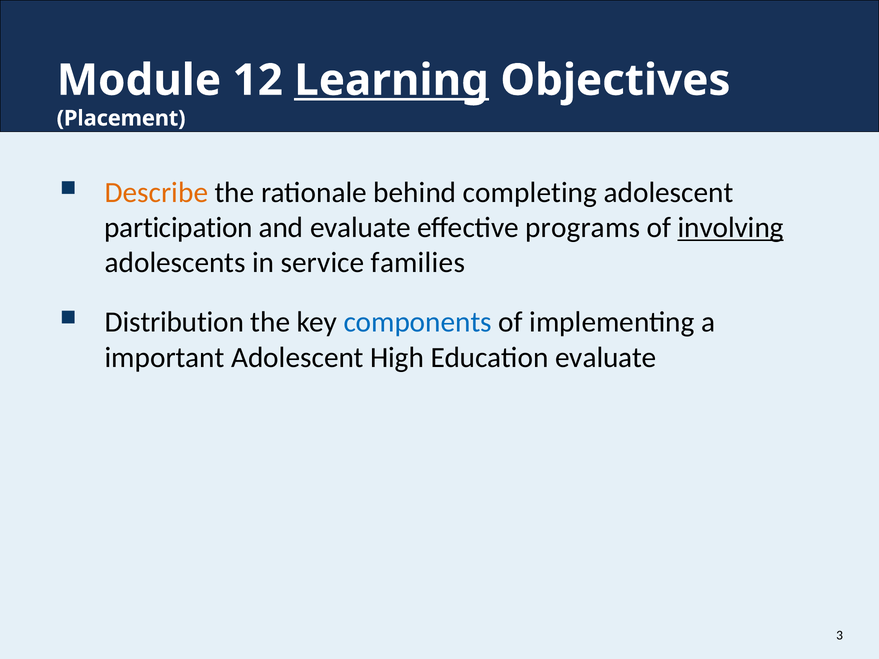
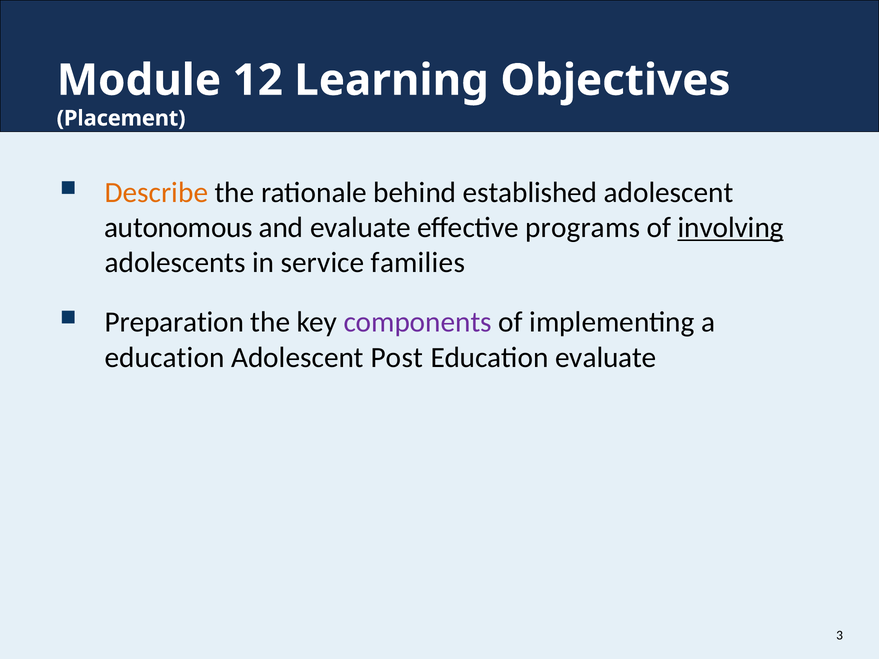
Learning underline: present -> none
completing: completing -> established
participation: participation -> autonomous
Distribution: Distribution -> Preparation
components colour: blue -> purple
important at (165, 358): important -> education
High: High -> Post
